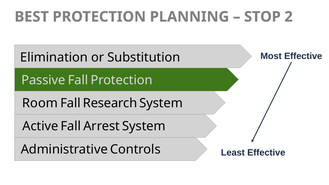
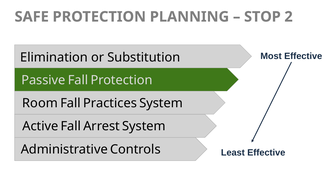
BEST: BEST -> SAFE
Research: Research -> Practices
